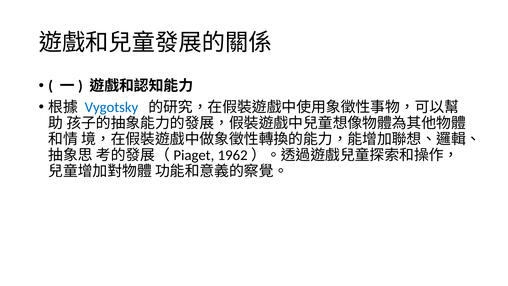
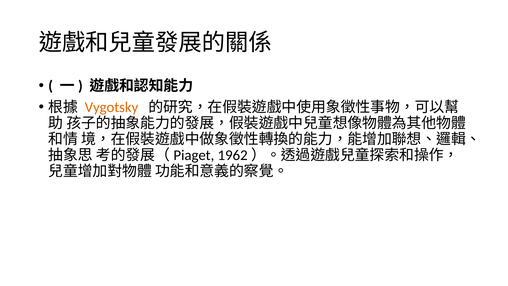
Vygotsky colour: blue -> orange
